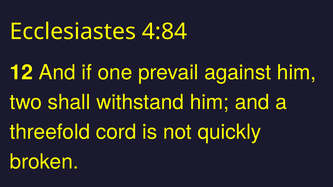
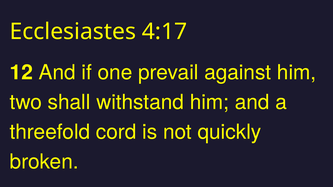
4:84: 4:84 -> 4:17
